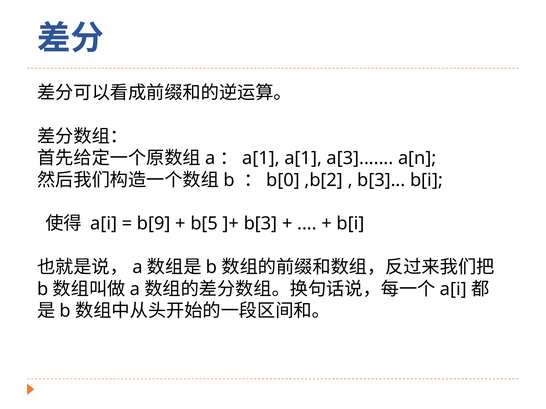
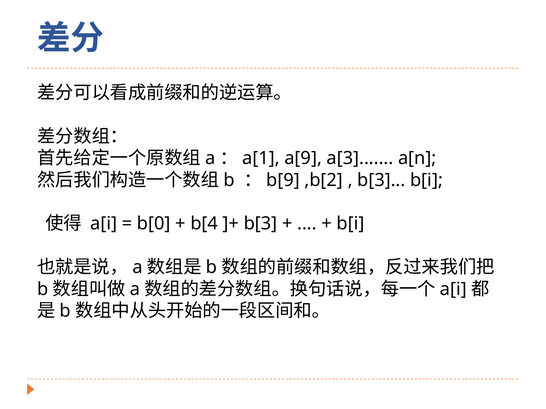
a[1 at (303, 158): a[1 -> a[9
b[0: b[0 -> b[9
b[9: b[9 -> b[0
b[5: b[5 -> b[4
